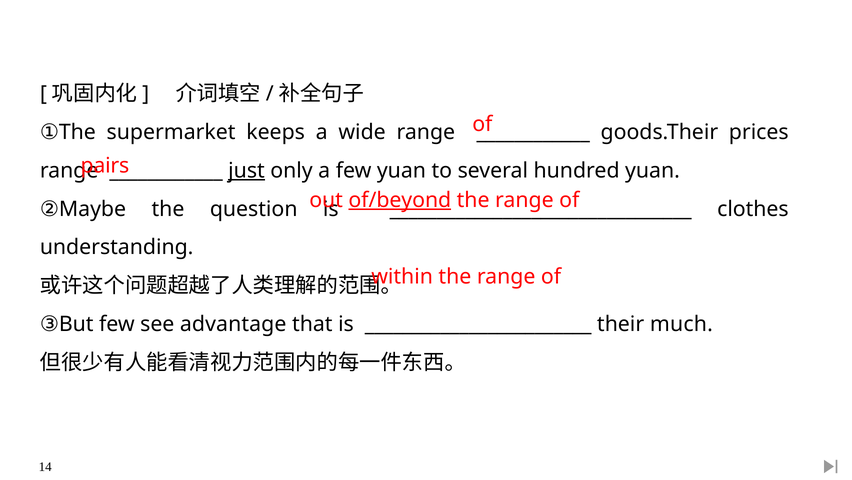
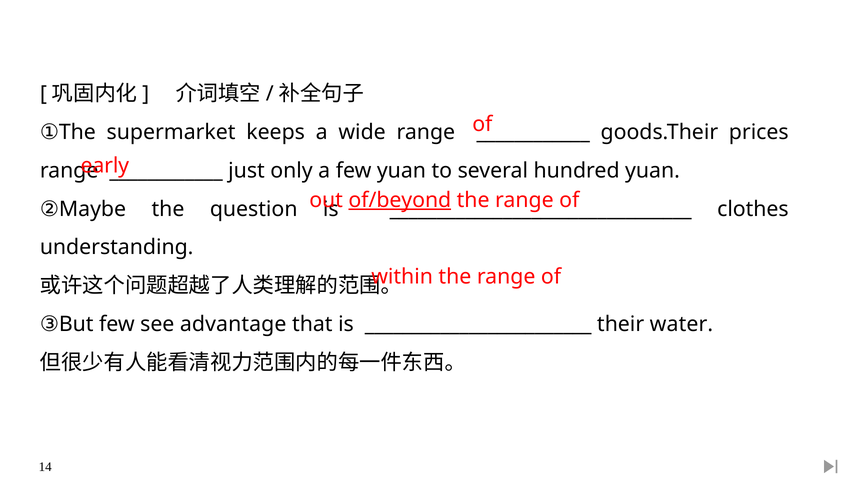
pairs: pairs -> early
just underline: present -> none
much: much -> water
